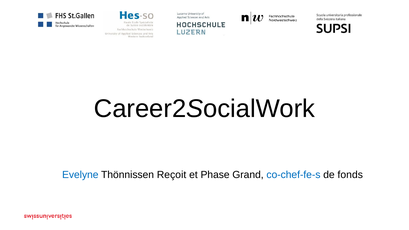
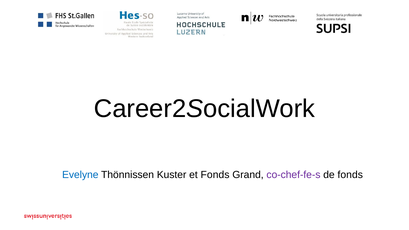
Reçoit: Reçoit -> Kuster
et Phase: Phase -> Fonds
co-chef-fe-s colour: blue -> purple
